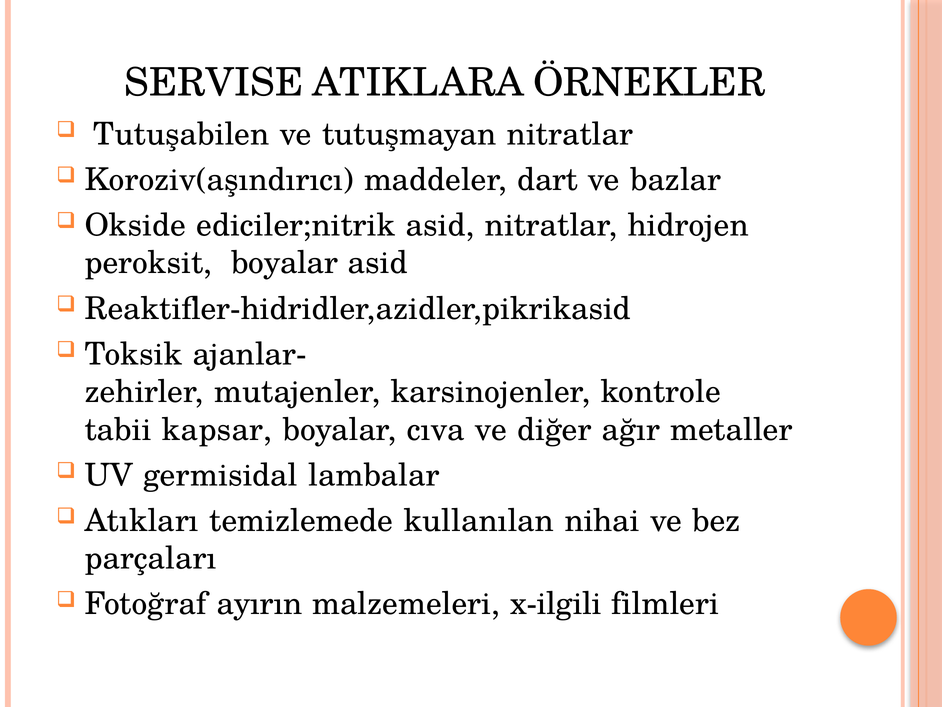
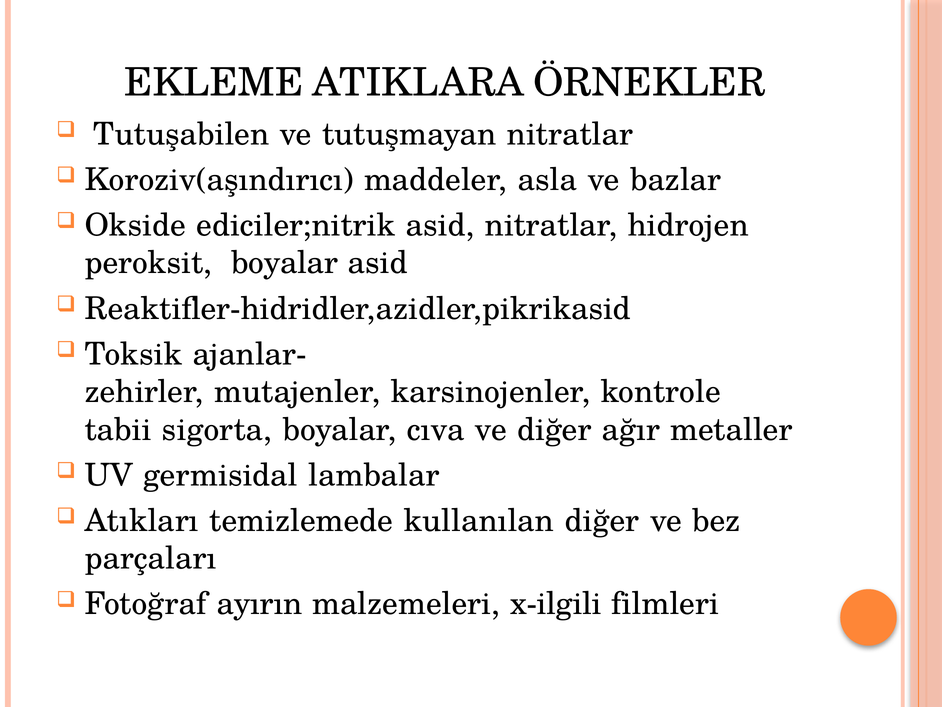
SERVISE: SERVISE -> EKLEME
dart: dart -> asla
kapsar: kapsar -> sigorta
kullanılan nihai: nihai -> diğer
